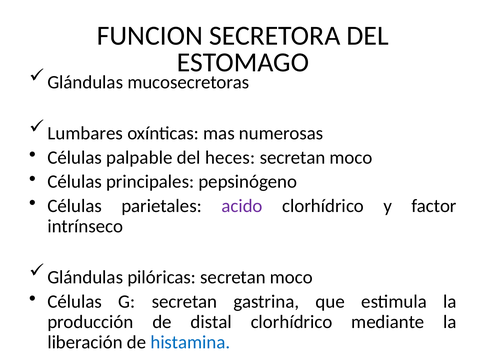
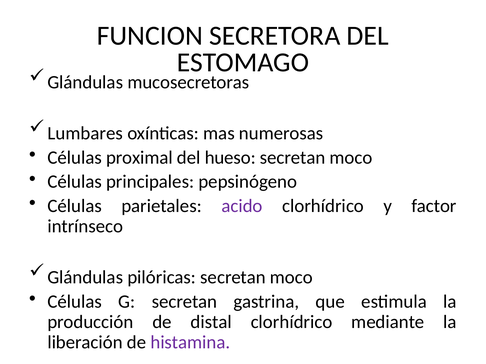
palpable: palpable -> proximal
heces: heces -> hueso
histamina colour: blue -> purple
